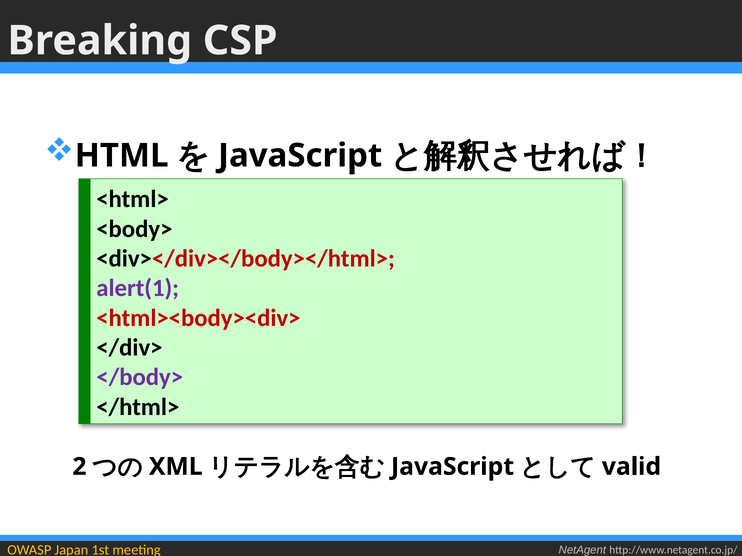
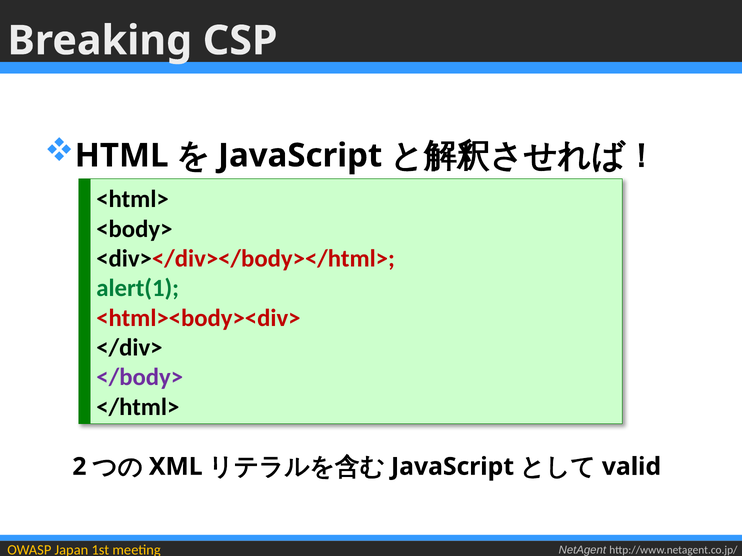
alert(1 colour: purple -> green
